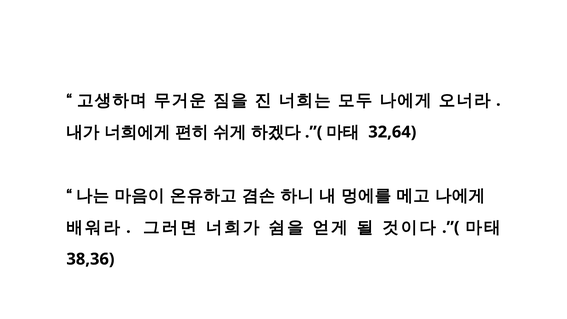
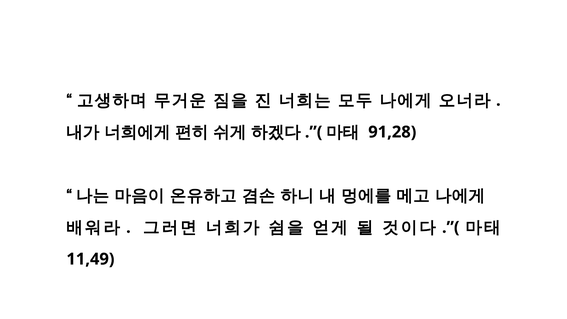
32,64: 32,64 -> 91,28
38,36: 38,36 -> 11,49
